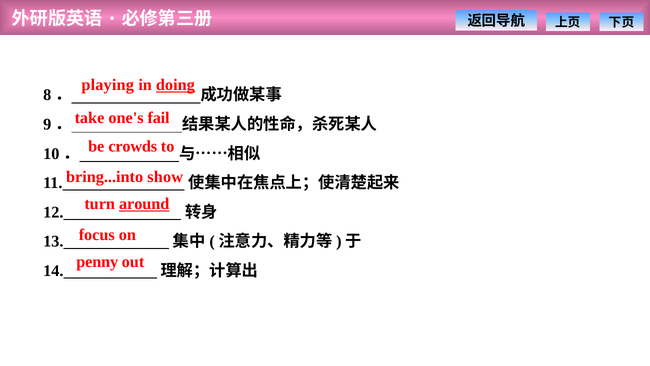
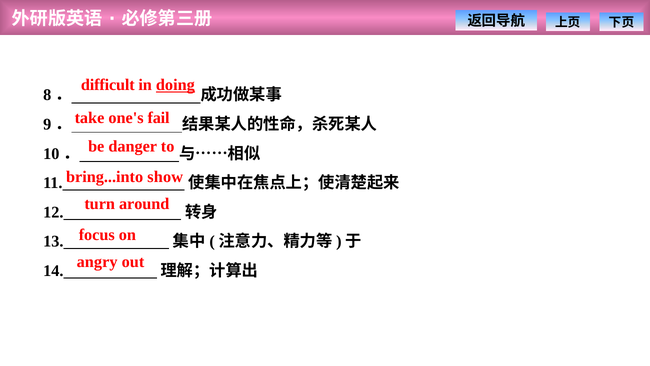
playing: playing -> difficult
crowds: crowds -> danger
around underline: present -> none
penny: penny -> angry
